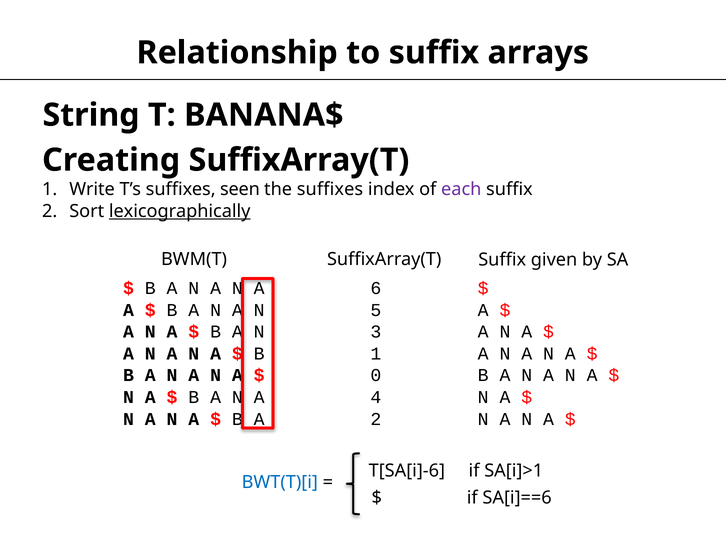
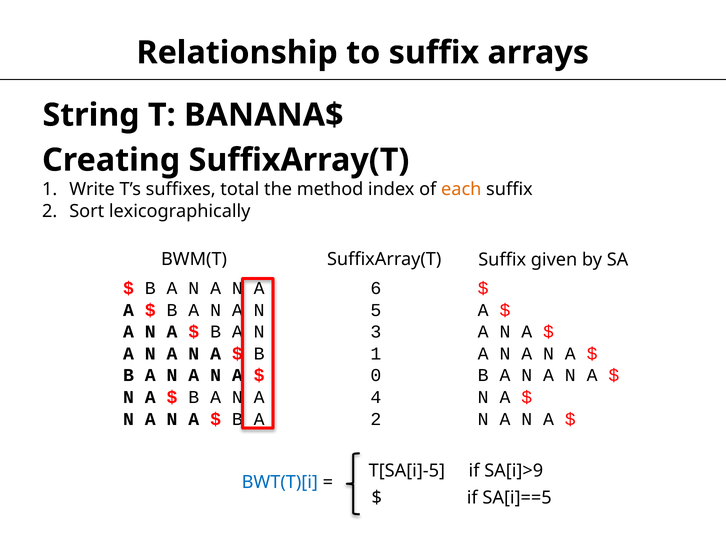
seen: seen -> total
the suffixes: suffixes -> method
each colour: purple -> orange
lexicographically underline: present -> none
T[SA[i]-6: T[SA[i]-6 -> T[SA[i]-5
SA[i]>1: SA[i]>1 -> SA[i]>9
SA[i]==6: SA[i]==6 -> SA[i]==5
